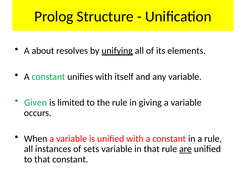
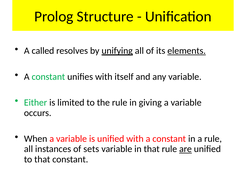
about: about -> called
elements underline: none -> present
Given: Given -> Either
